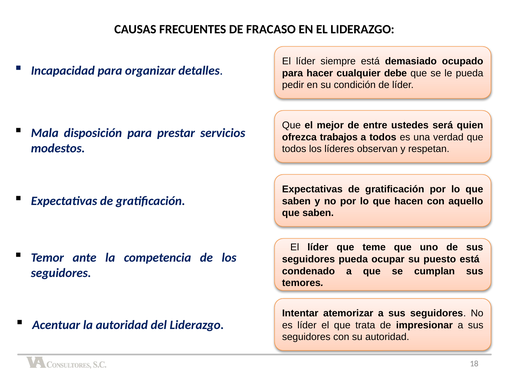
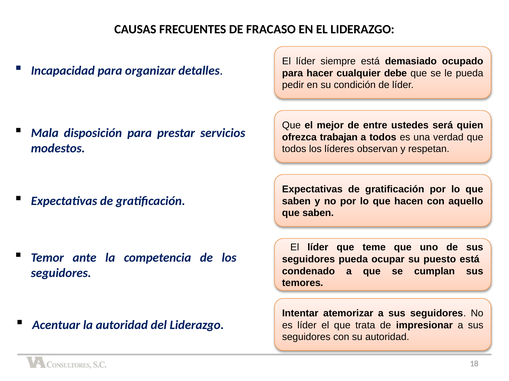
trabajos: trabajos -> trabajan
